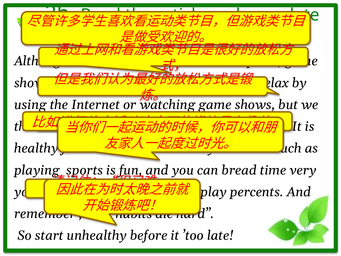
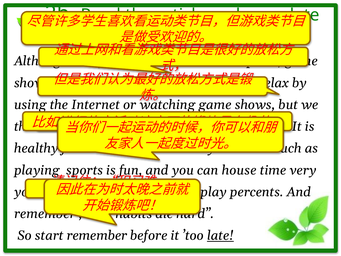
bread: bread -> house
start unhealthy: unhealthy -> remember
late underline: none -> present
